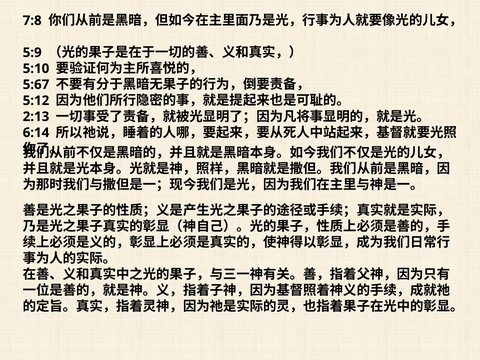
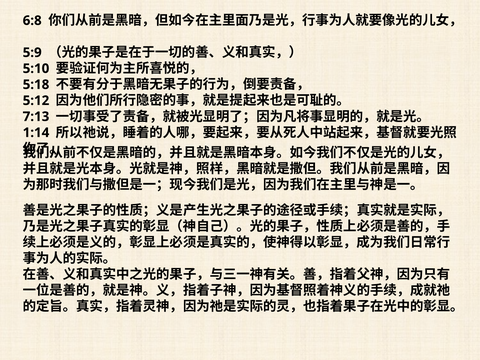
7:8: 7:8 -> 6:8
5:67: 5:67 -> 5:18
2:13: 2:13 -> 7:13
6:14: 6:14 -> 1:14
